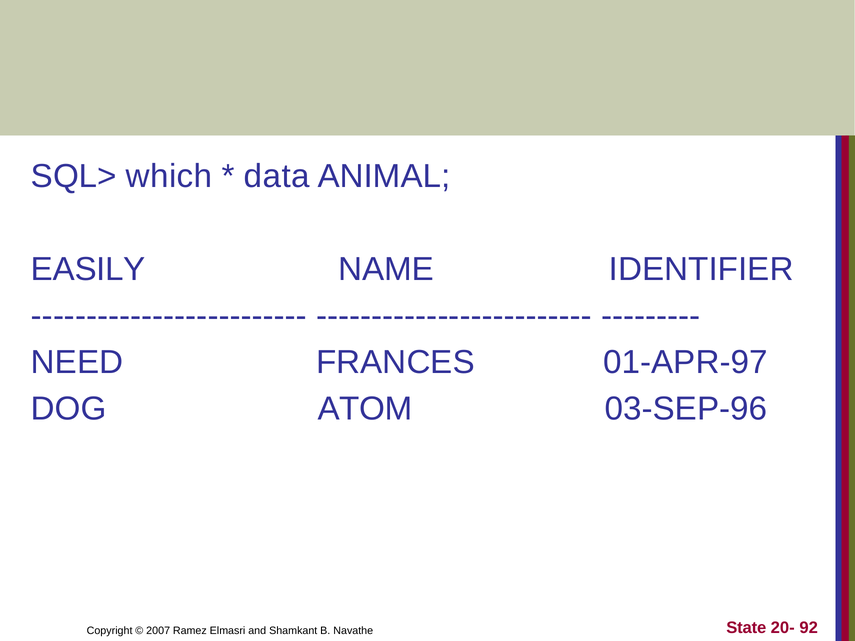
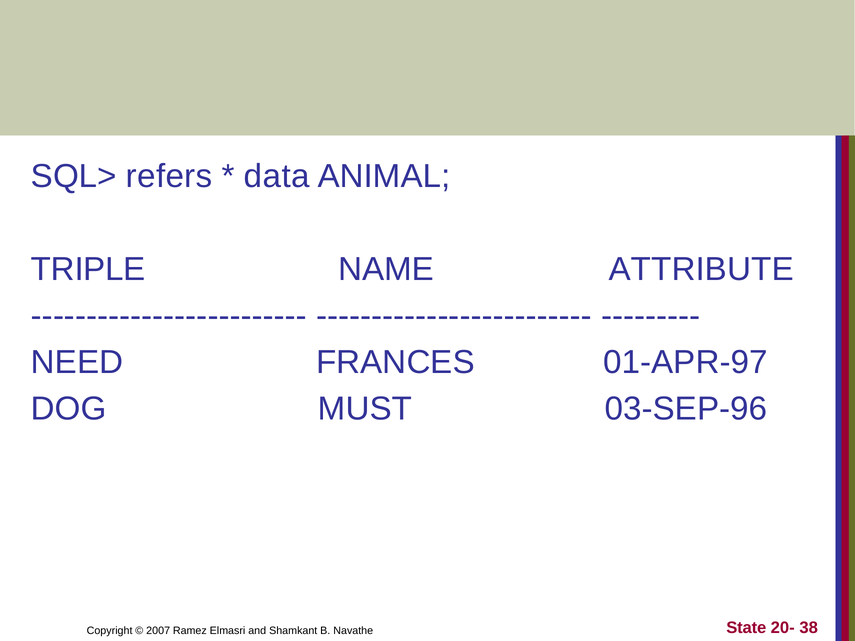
which: which -> refers
EASILY: EASILY -> TRIPLE
IDENTIFIER: IDENTIFIER -> ATTRIBUTE
ATOM: ATOM -> MUST
92: 92 -> 38
